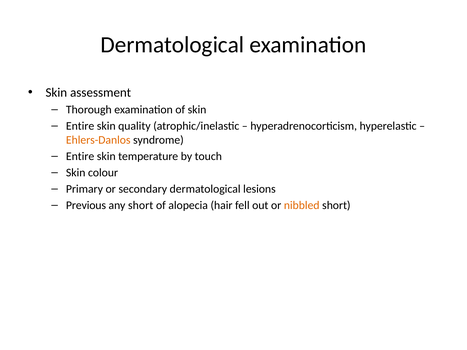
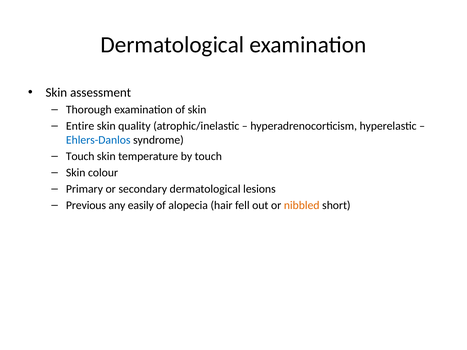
Ehlers-Danlos colour: orange -> blue
Entire at (80, 156): Entire -> Touch
any short: short -> easily
